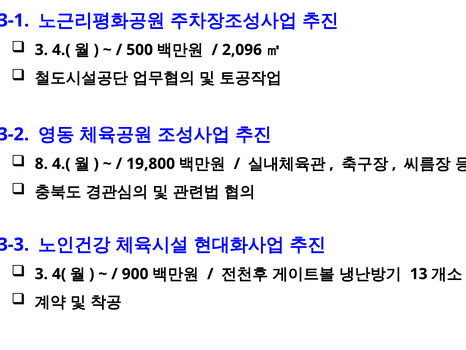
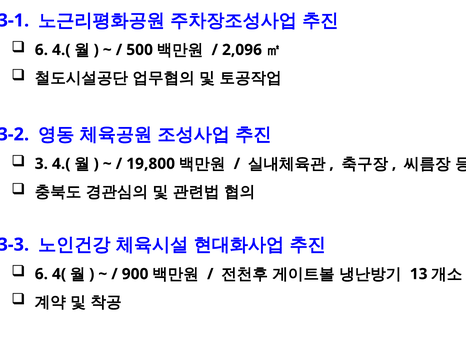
3 at (41, 50): 3 -> 6
8: 8 -> 3
3 at (41, 274): 3 -> 6
